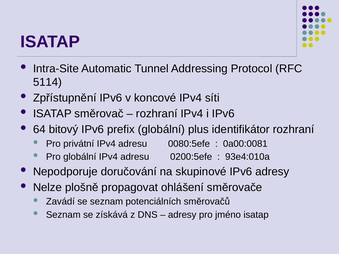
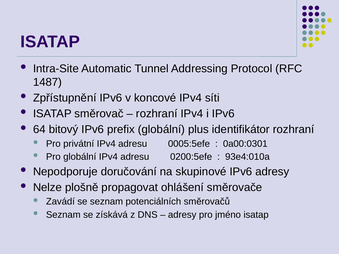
5114: 5114 -> 1487
0080:5efe: 0080:5efe -> 0005:5efe
0a00:0081: 0a00:0081 -> 0a00:0301
